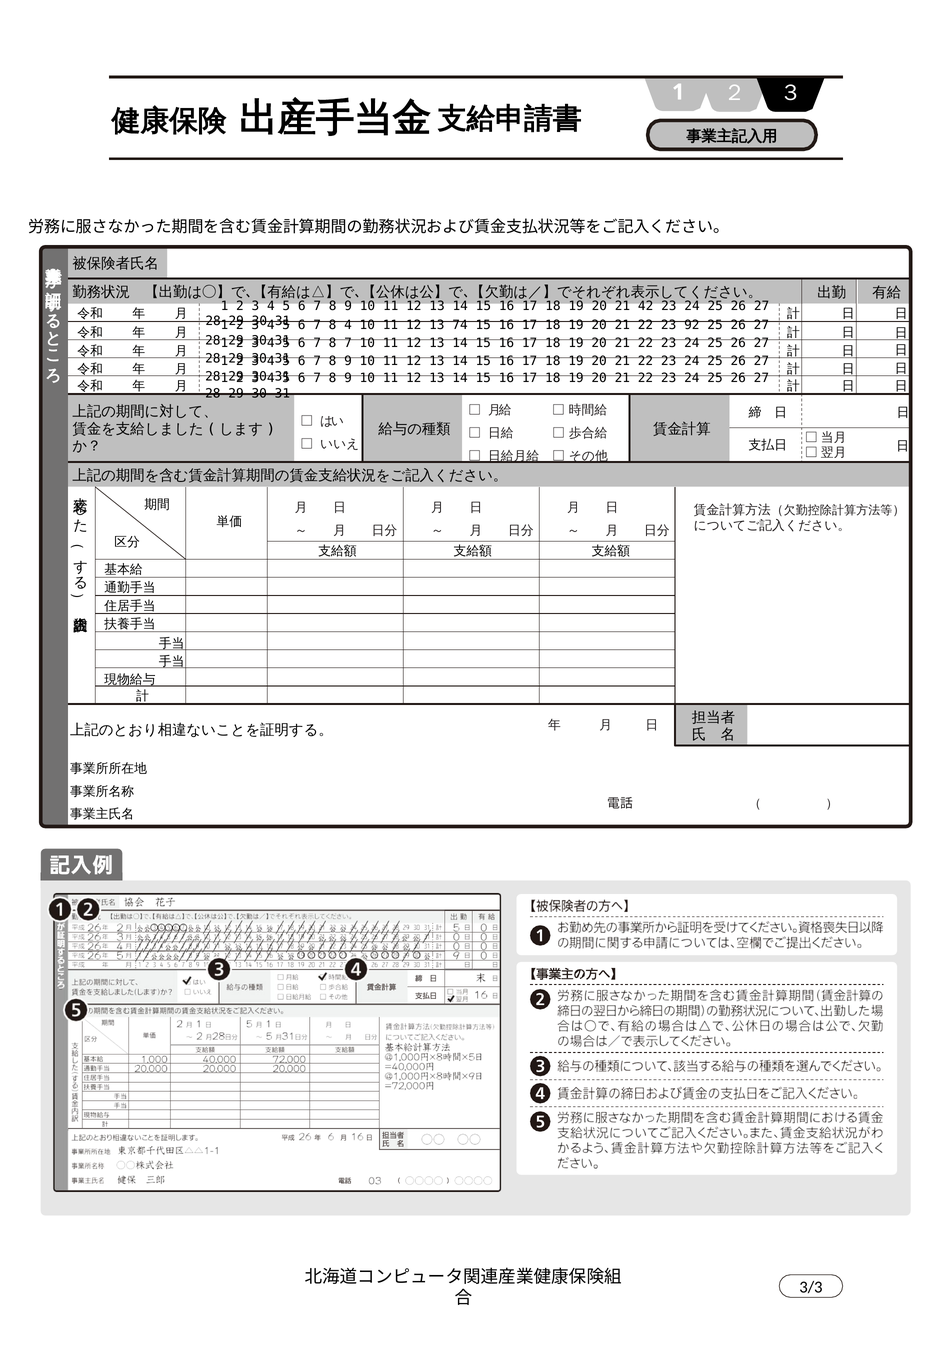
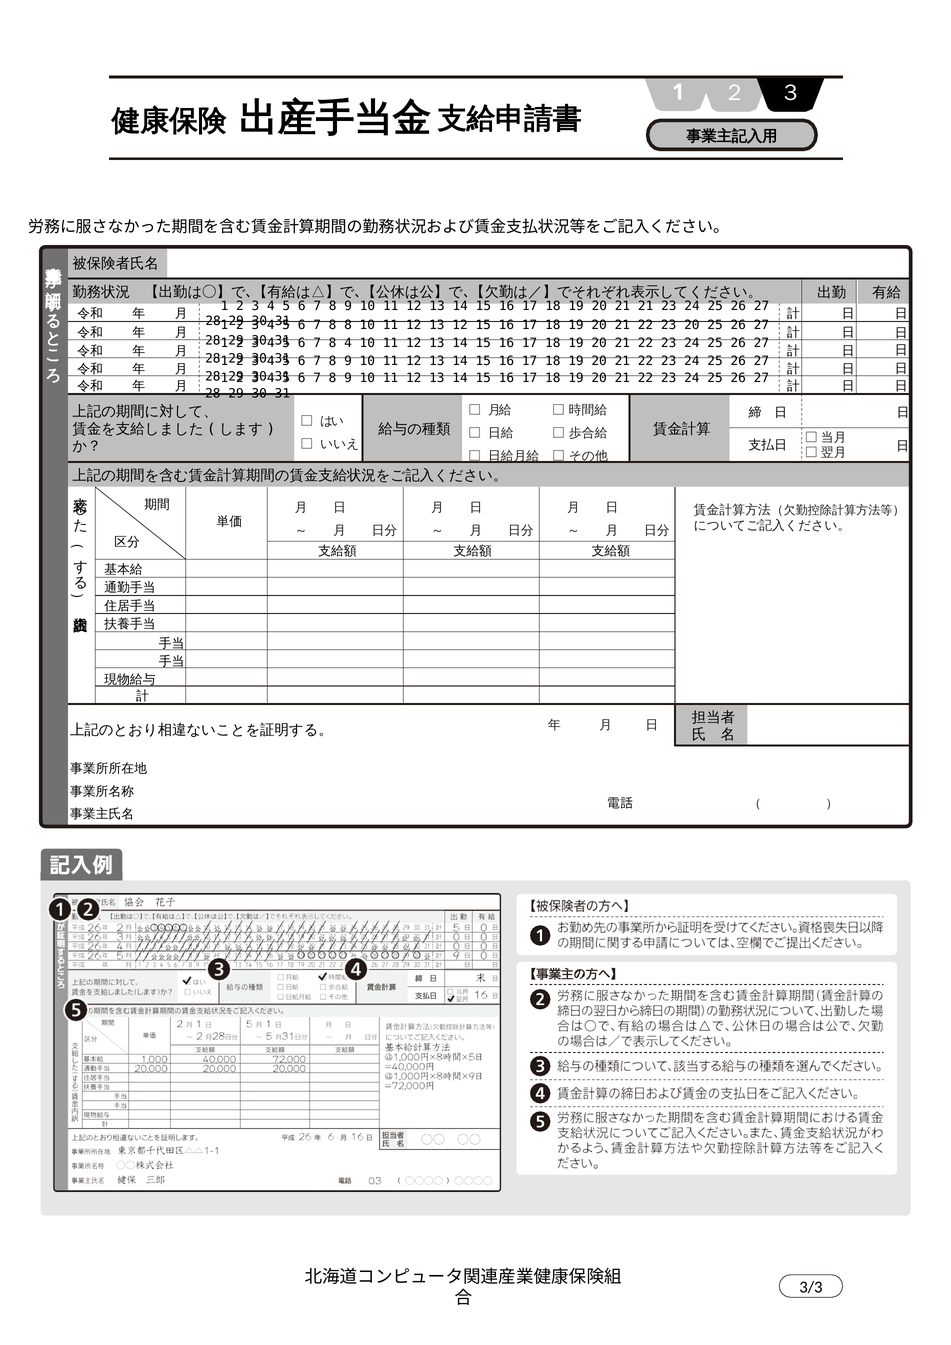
21 42: 42 -> 21
8 4: 4 -> 8
13 74: 74 -> 12
23 92: 92 -> 20
8 7: 7 -> 4
